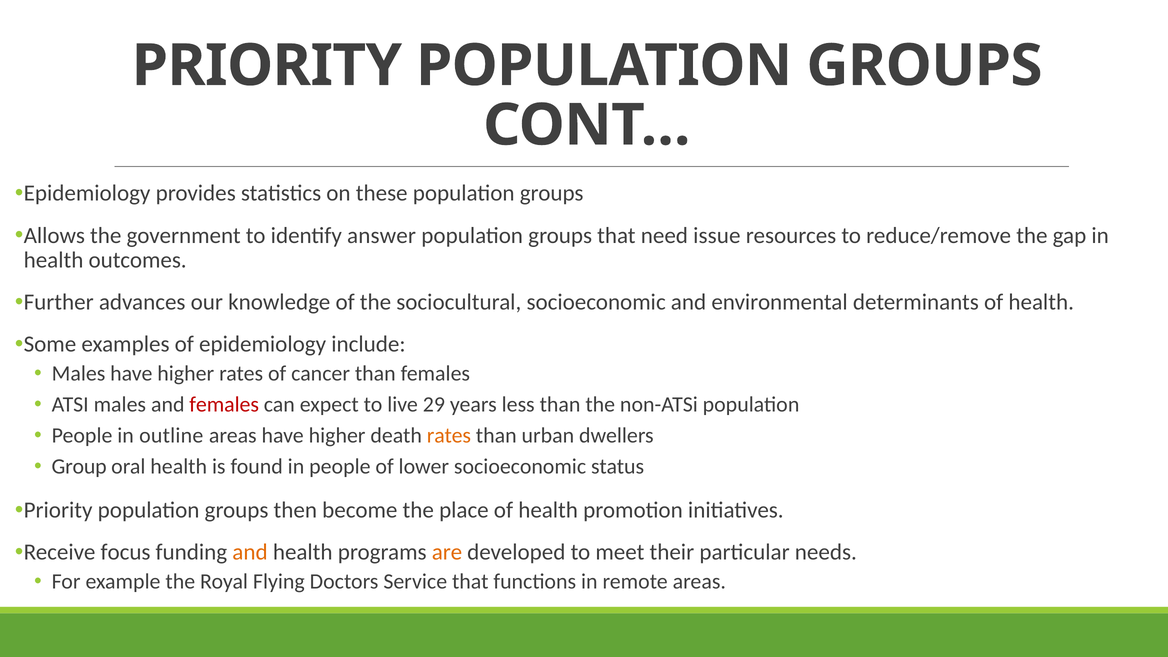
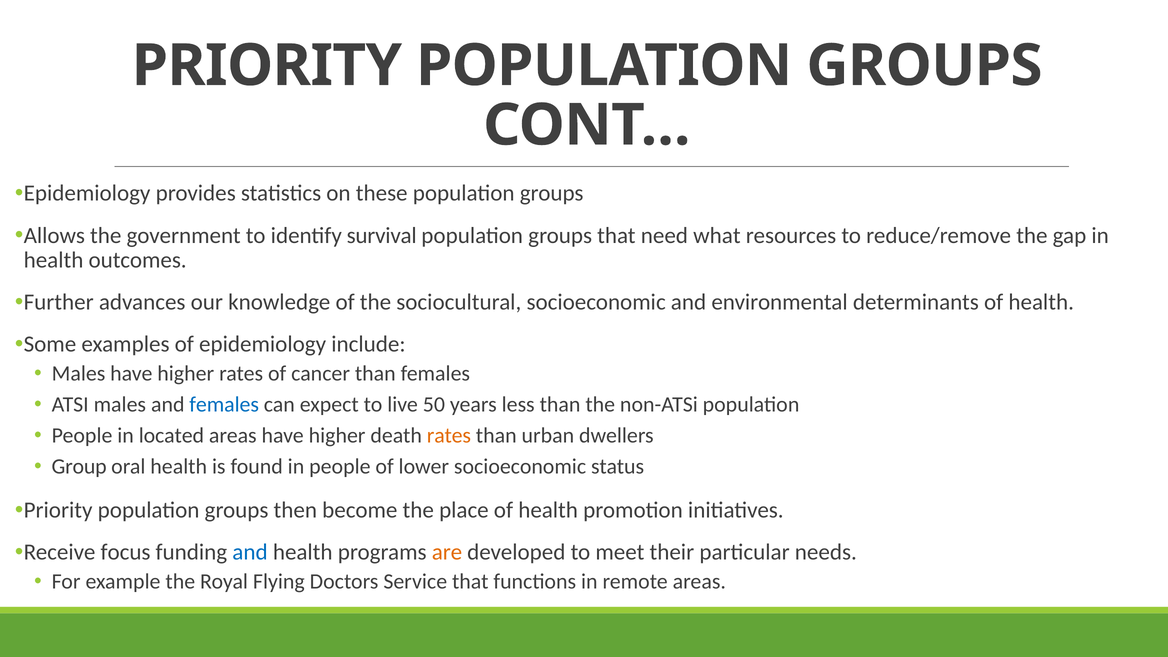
answer: answer -> survival
issue: issue -> what
females at (224, 405) colour: red -> blue
29: 29 -> 50
outline: outline -> located
and at (250, 552) colour: orange -> blue
